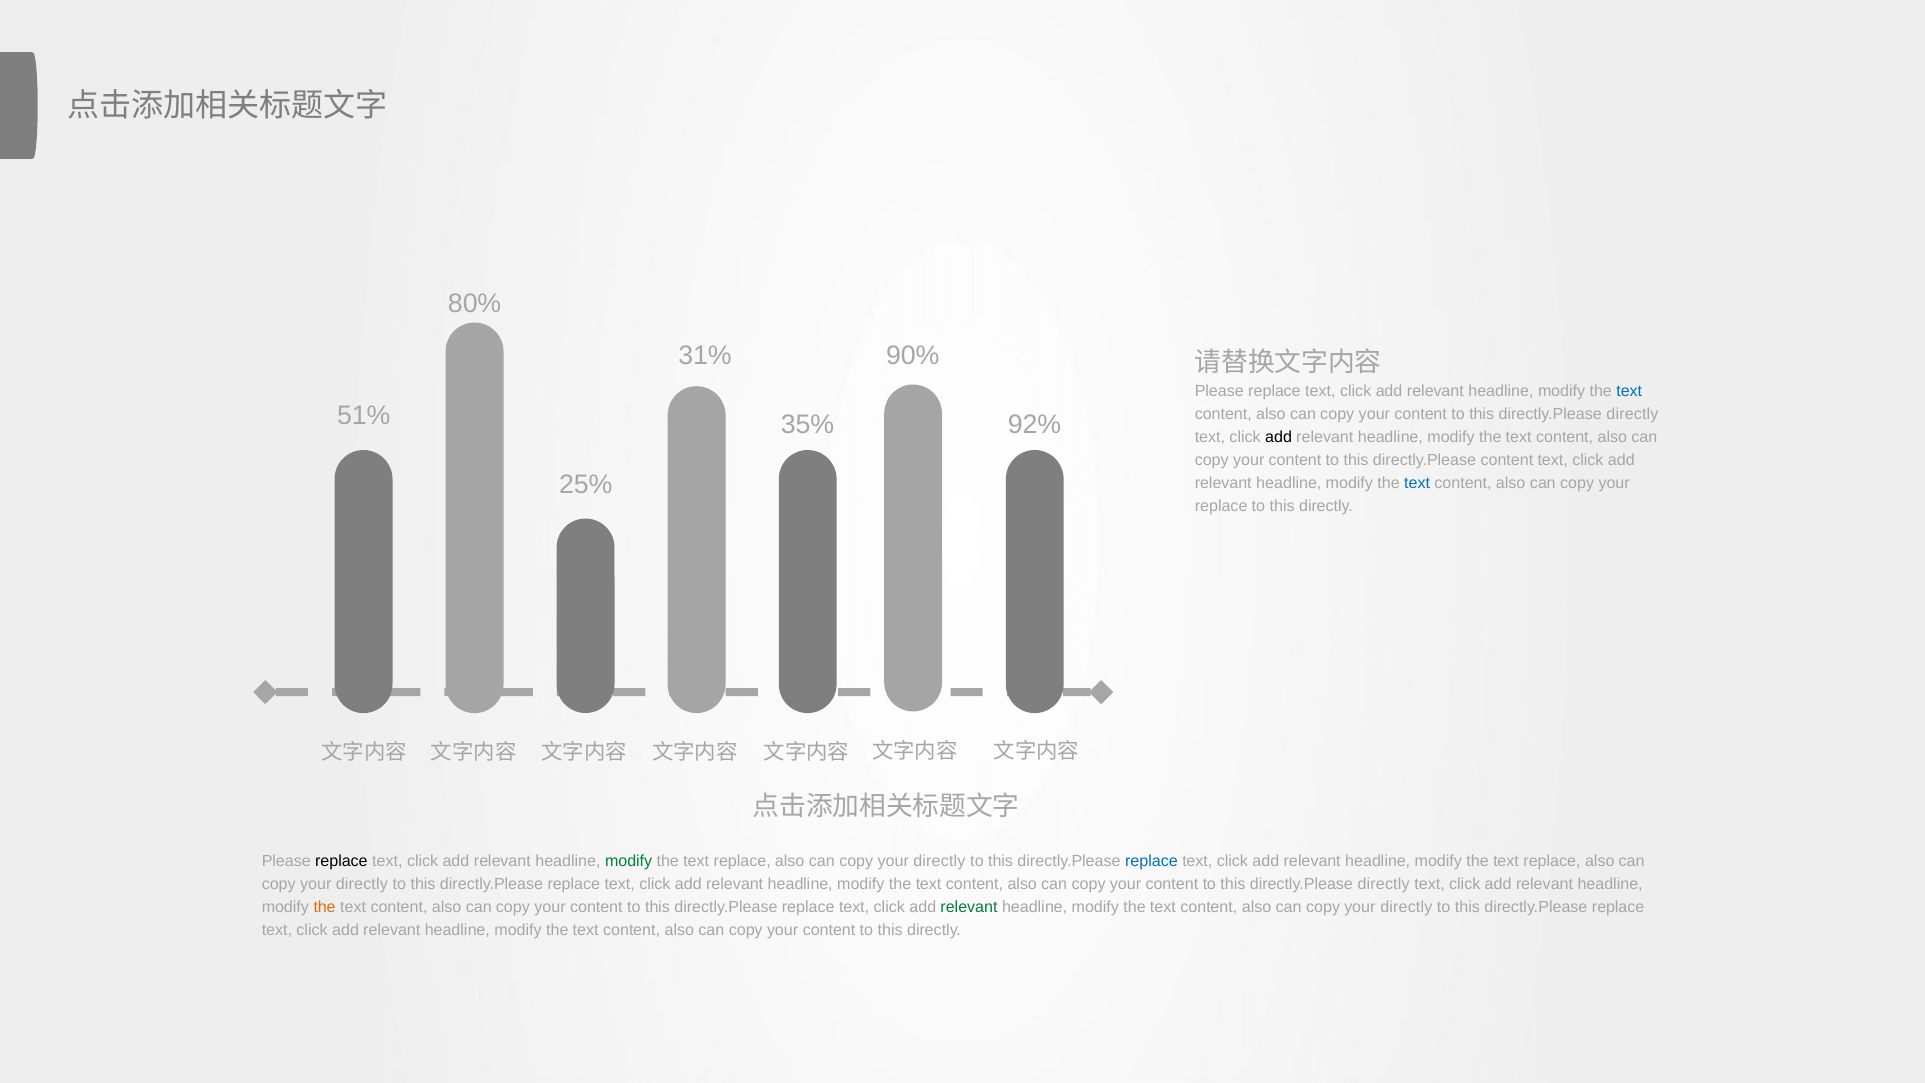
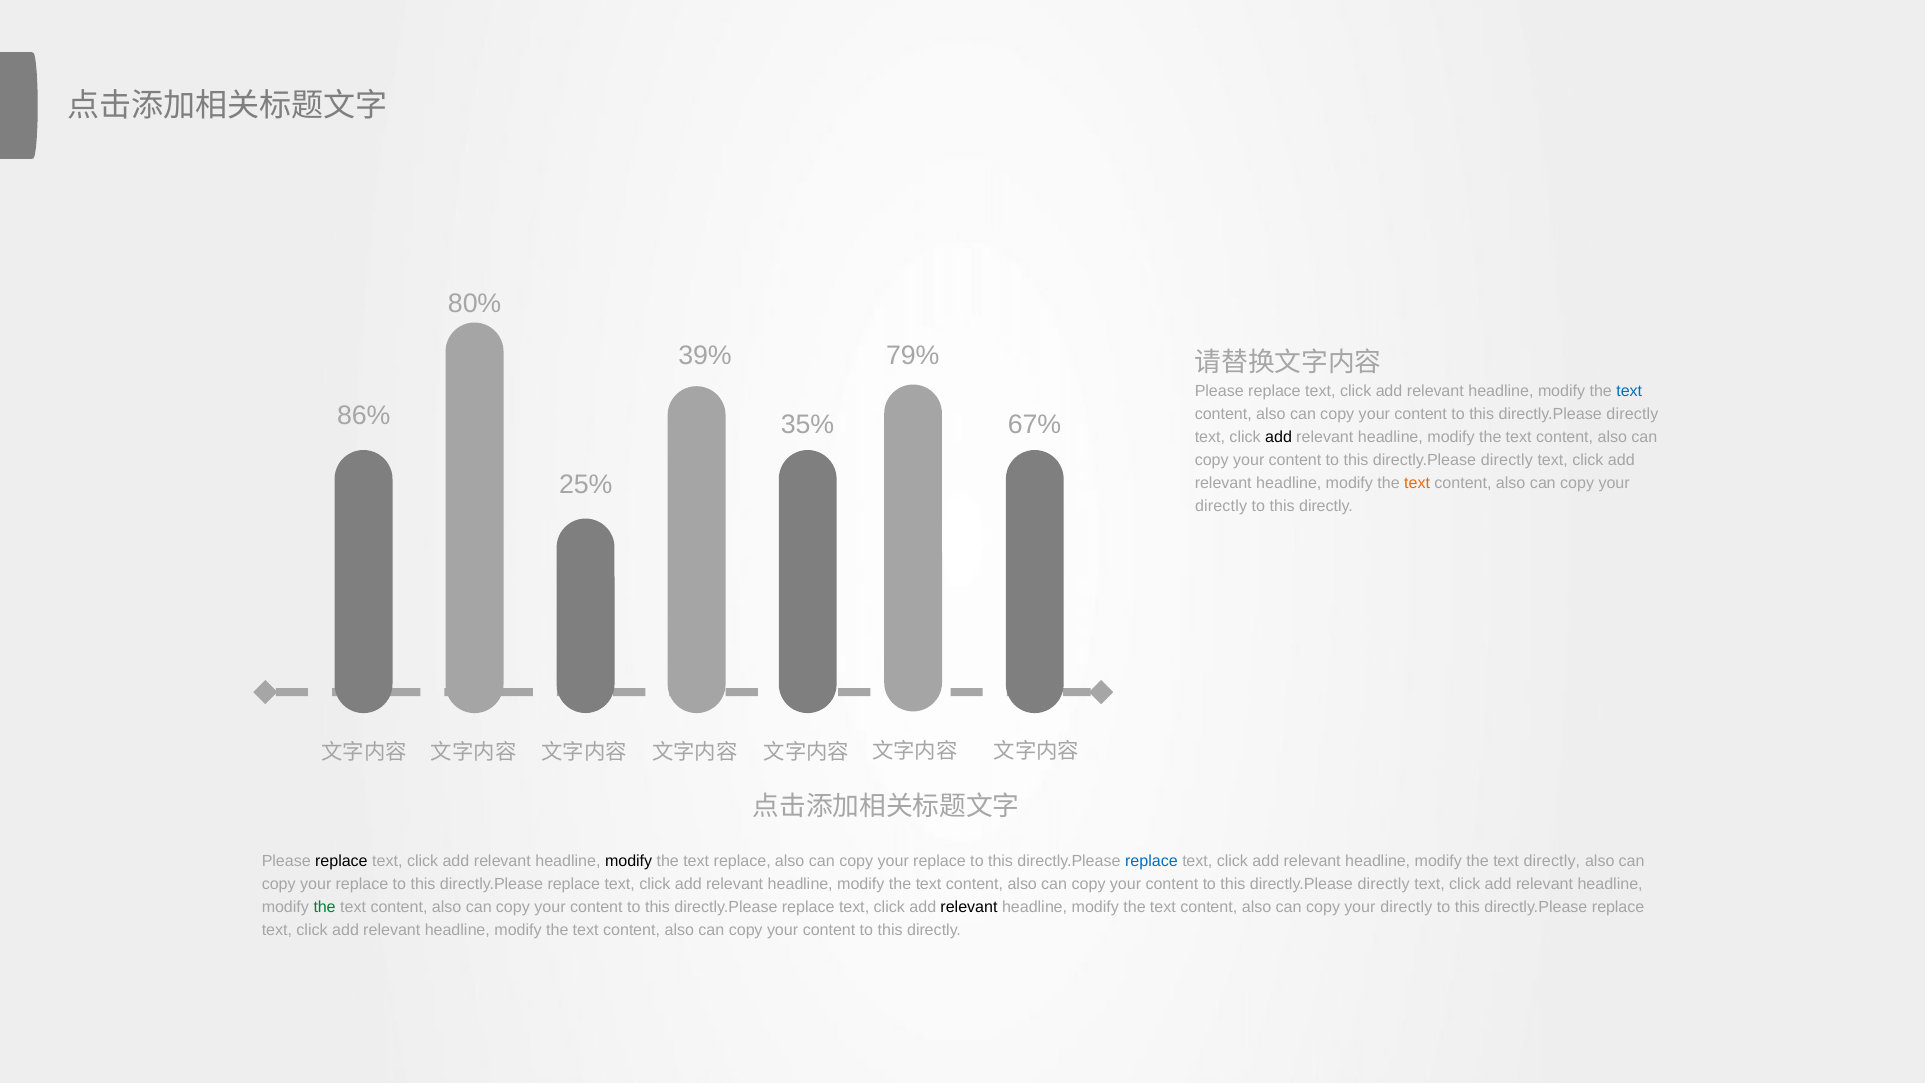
90%: 90% -> 79%
31%: 31% -> 39%
51%: 51% -> 86%
92%: 92% -> 67%
content at (1507, 460): content -> directly
text at (1417, 483) colour: blue -> orange
replace at (1221, 506): replace -> directly
modify at (629, 861) colour: green -> black
directly at (939, 861): directly -> replace
replace at (1552, 861): replace -> directly
directly at (362, 884): directly -> replace
the at (325, 907) colour: orange -> green
relevant at (969, 907) colour: green -> black
